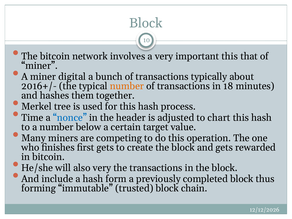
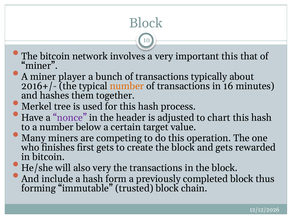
digital: digital -> player
18: 18 -> 16
Time: Time -> Have
nonce colour: blue -> purple
